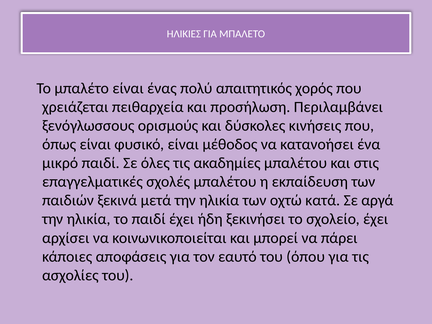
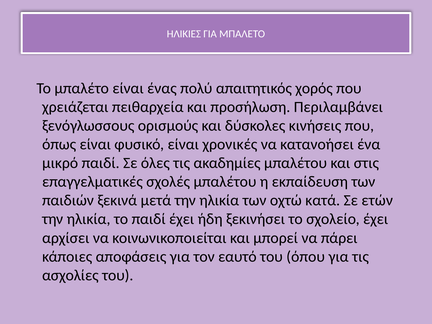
μέθοδος: μέθοδος -> χρονικές
αργά: αργά -> ετών
